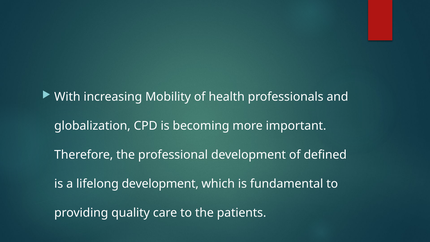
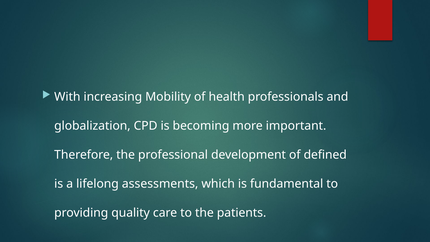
lifelong development: development -> assessments
